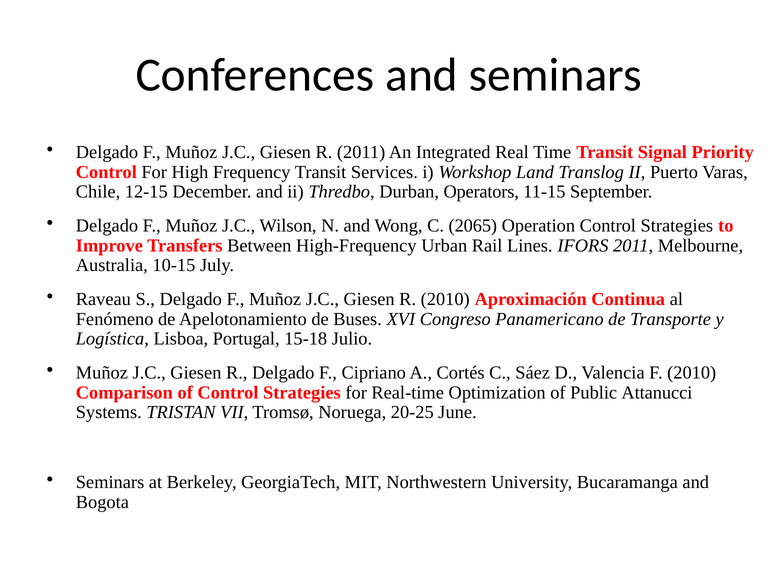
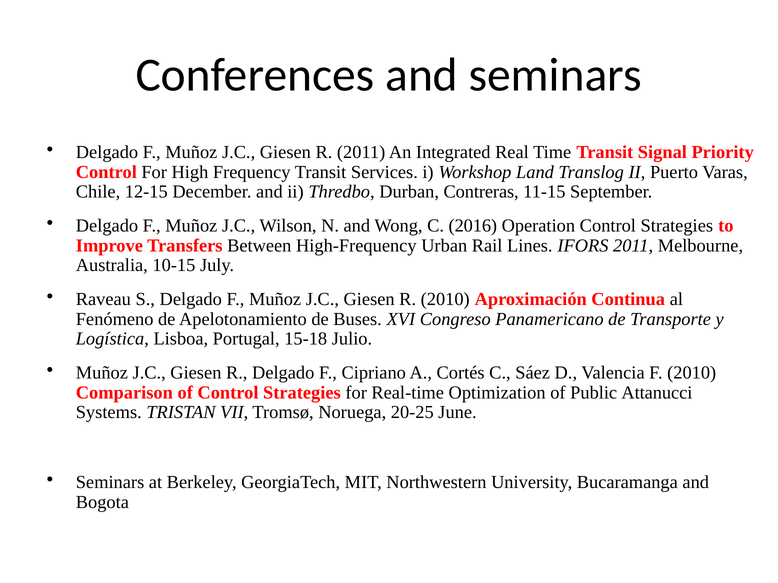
Operators: Operators -> Contreras
2065: 2065 -> 2016
